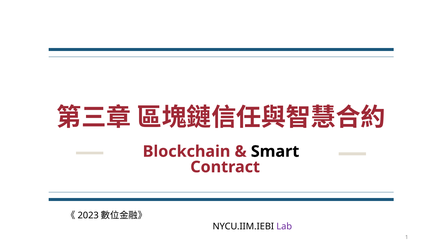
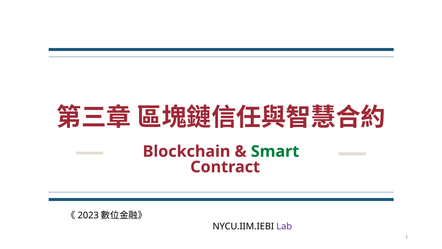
Smart colour: black -> green
